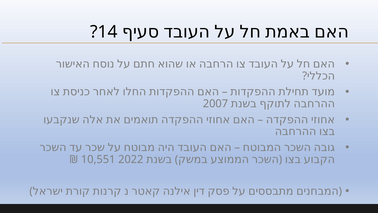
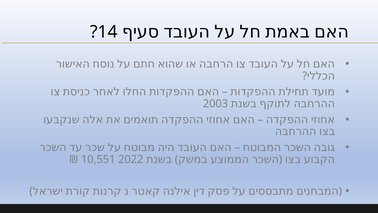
2007: 2007 -> 2003
